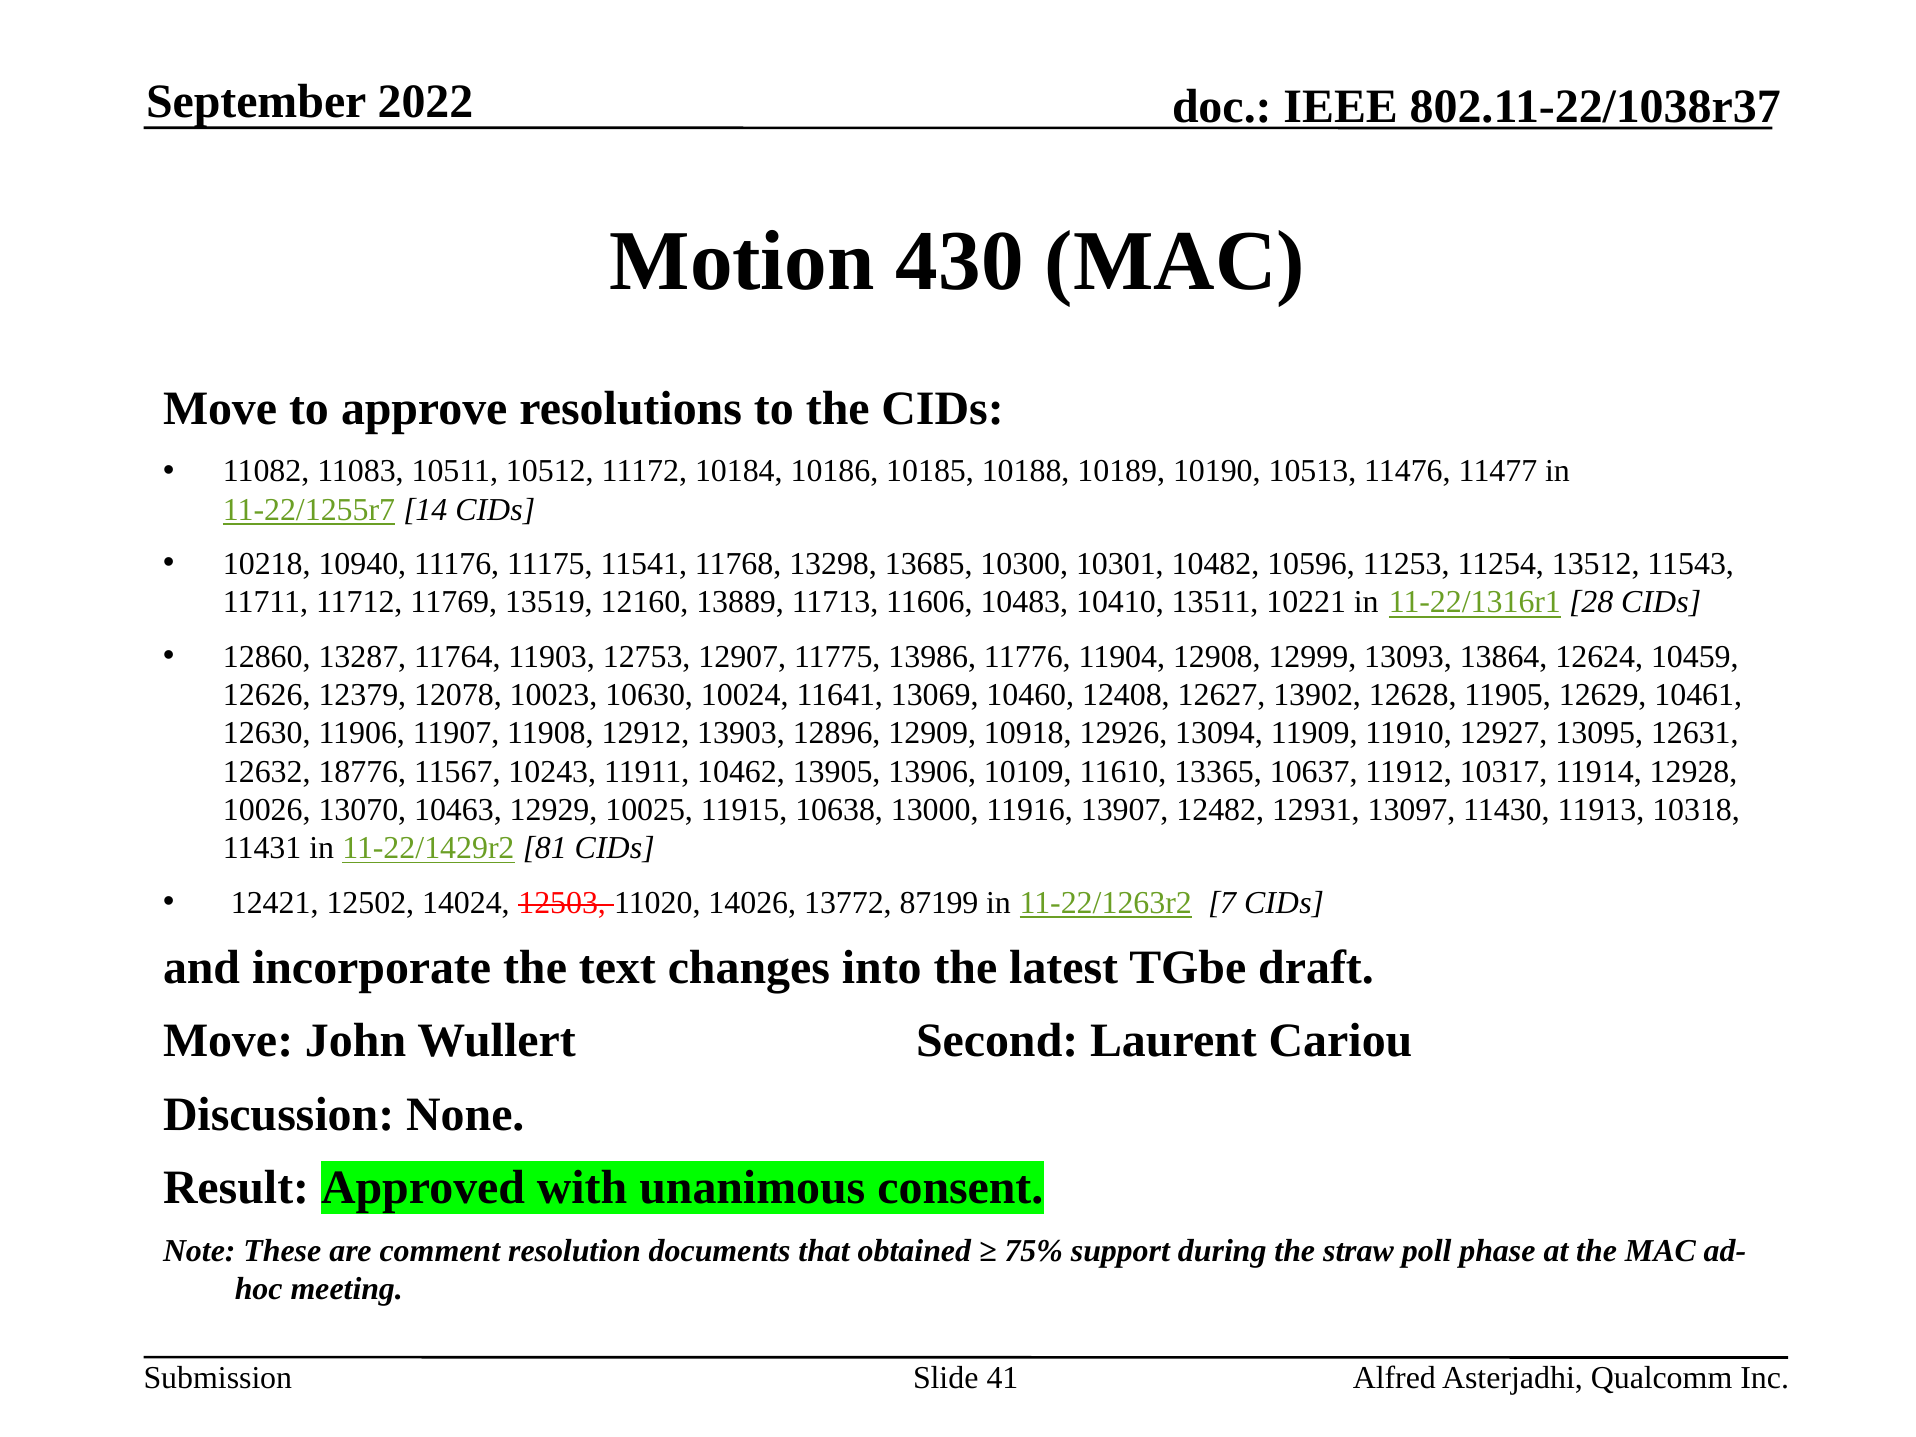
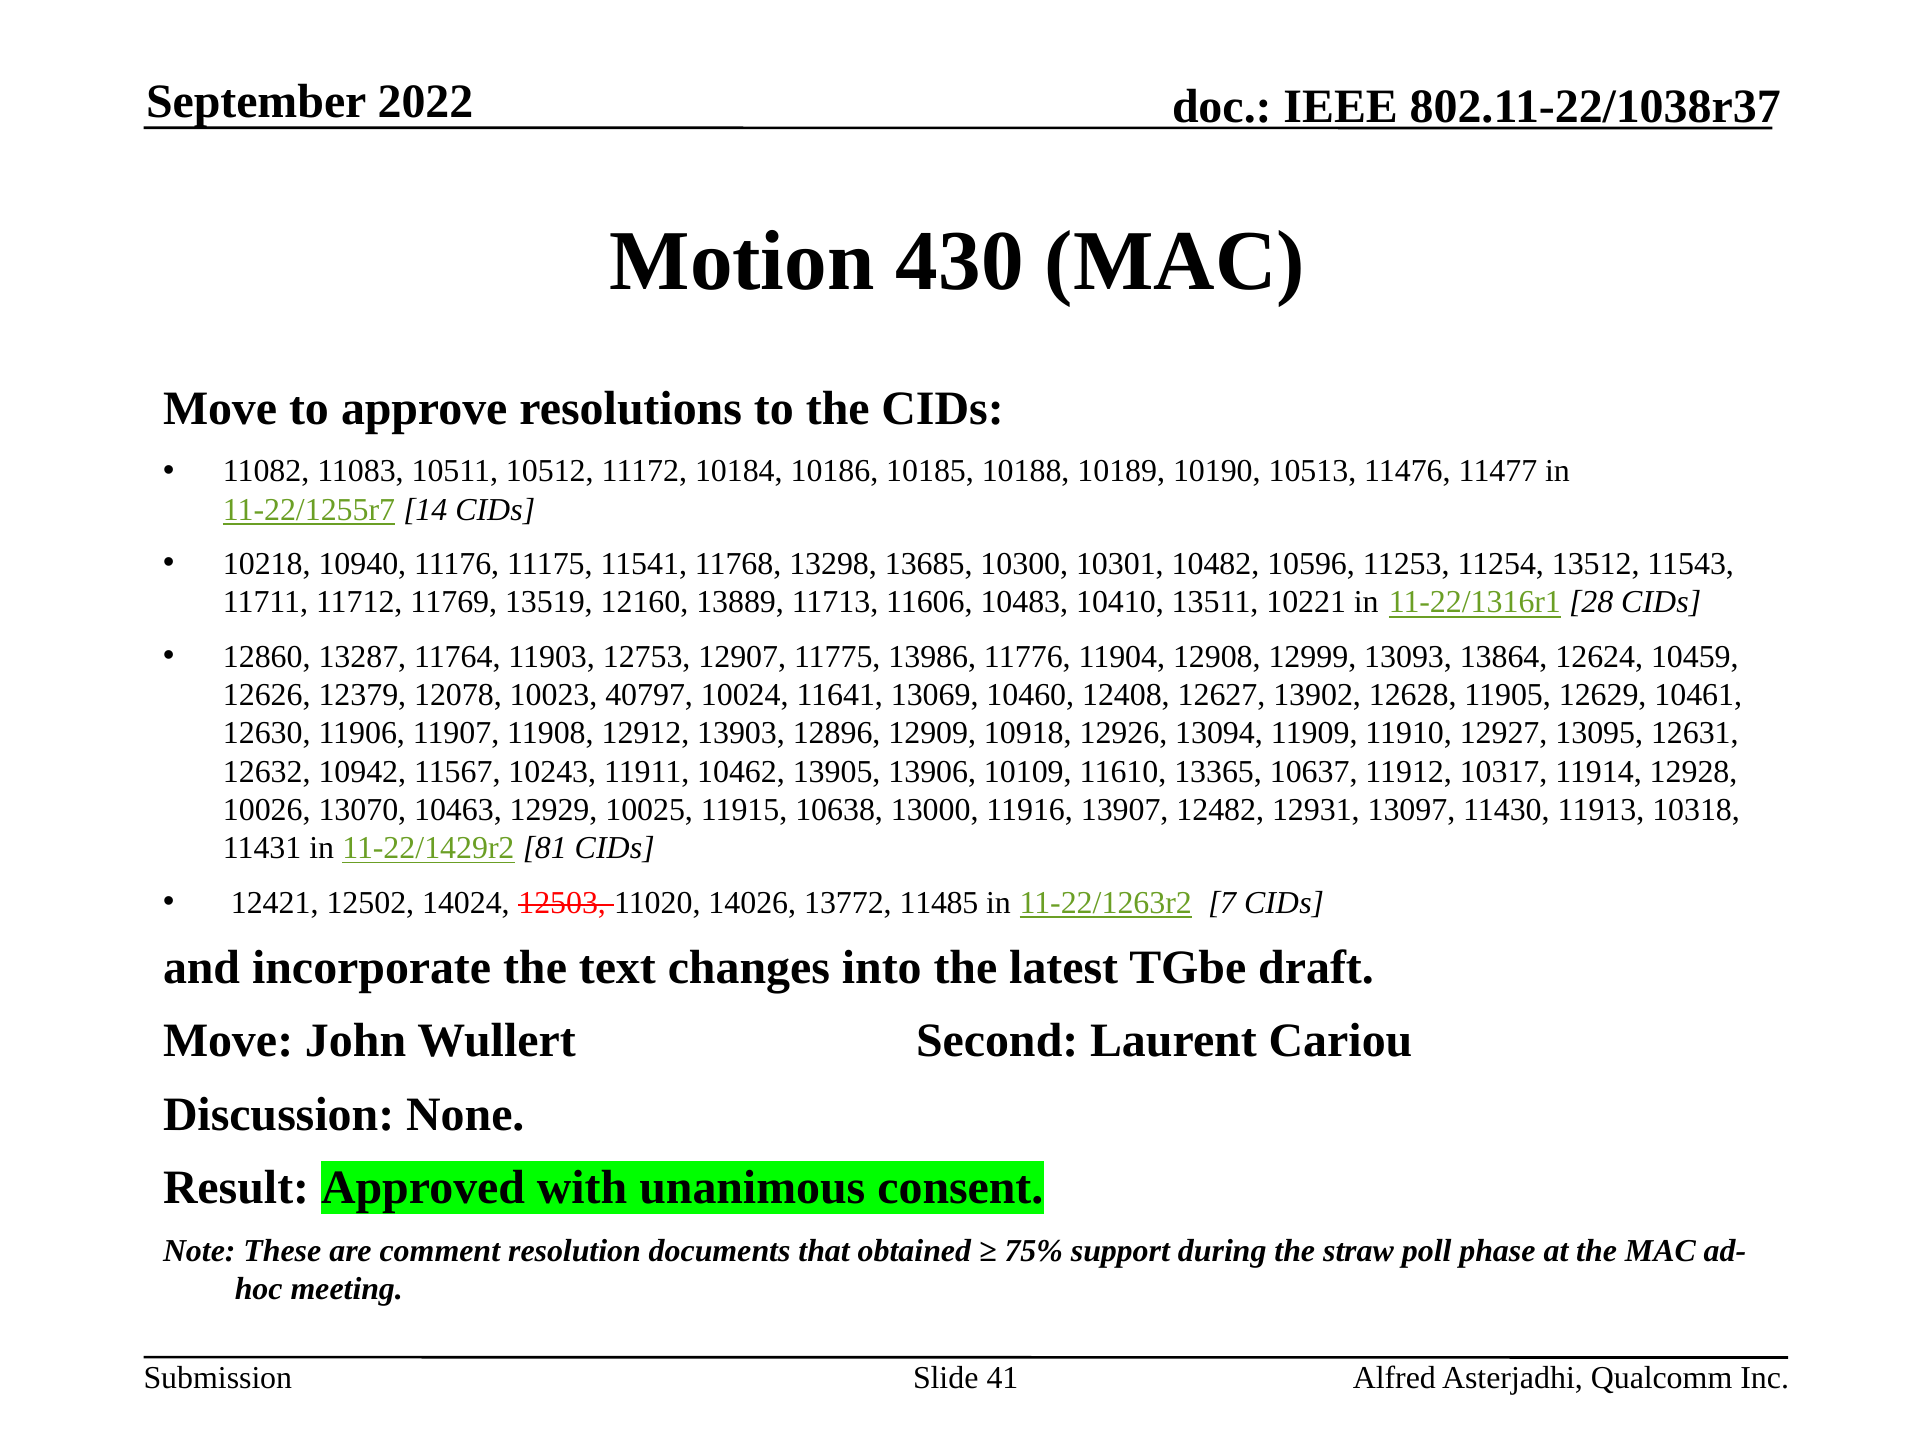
10630: 10630 -> 40797
18776: 18776 -> 10942
87199: 87199 -> 11485
